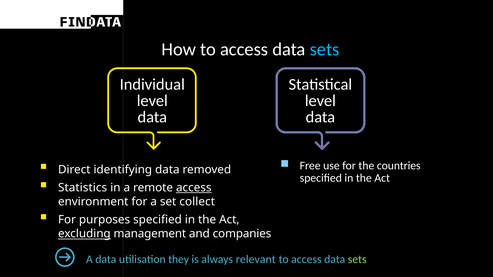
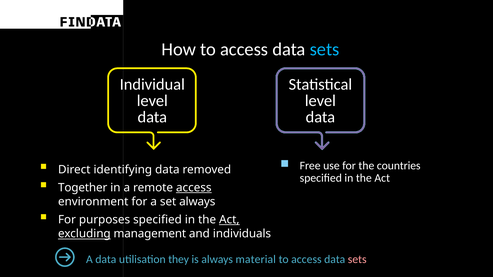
Statistics: Statistics -> Together
set collect: collect -> always
Act at (229, 220) underline: none -> present
companies: companies -> individuals
relevant: relevant -> material
sets at (357, 260) colour: light green -> pink
